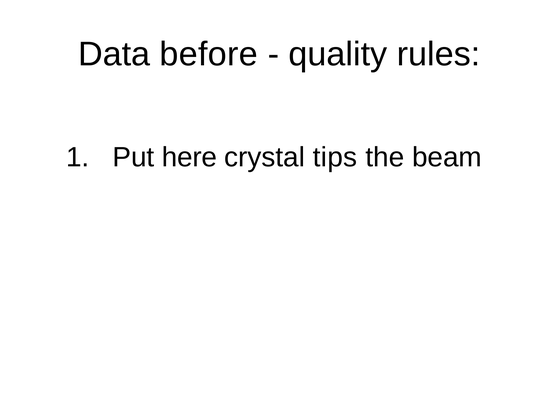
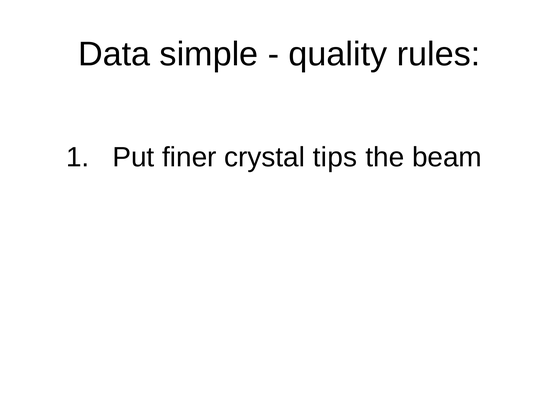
before: before -> simple
here: here -> finer
